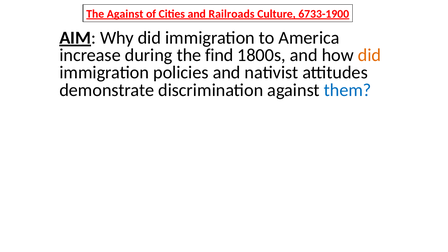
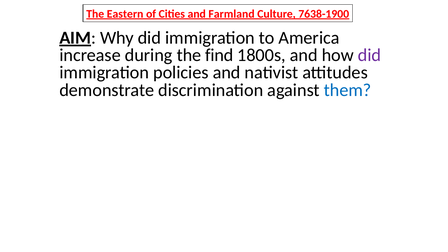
The Against: Against -> Eastern
Railroads: Railroads -> Farmland
6733-1900: 6733-1900 -> 7638-1900
did at (370, 55) colour: orange -> purple
